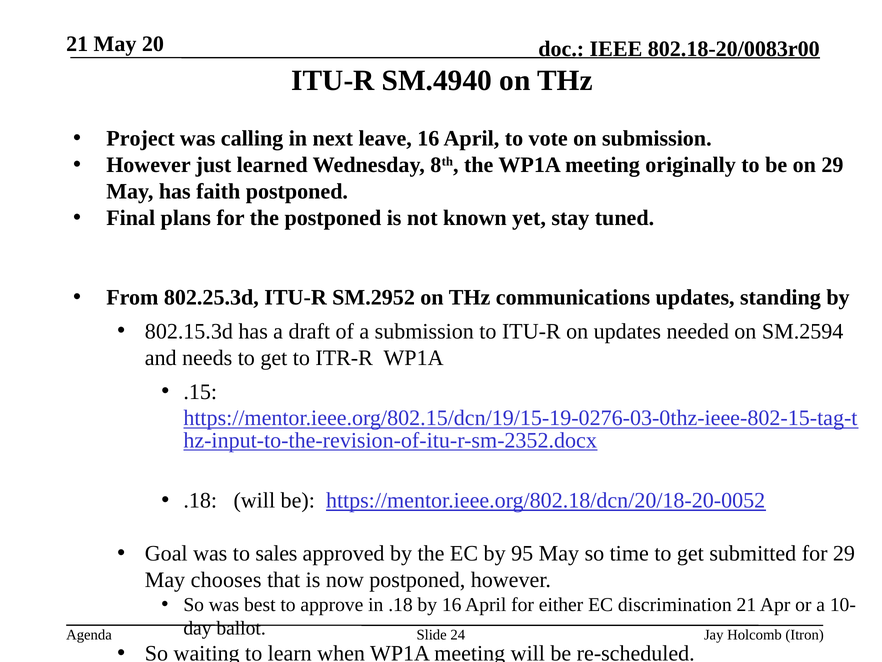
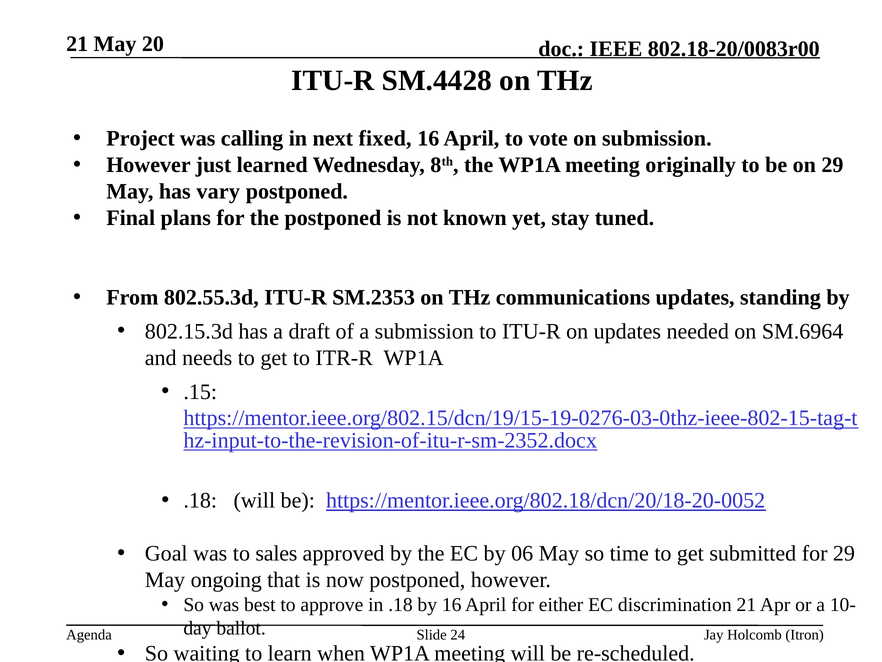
SM.4940: SM.4940 -> SM.4428
leave: leave -> fixed
faith: faith -> vary
802.25.3d: 802.25.3d -> 802.55.3d
SM.2952: SM.2952 -> SM.2353
SM.2594: SM.2594 -> SM.6964
95: 95 -> 06
chooses: chooses -> ongoing
